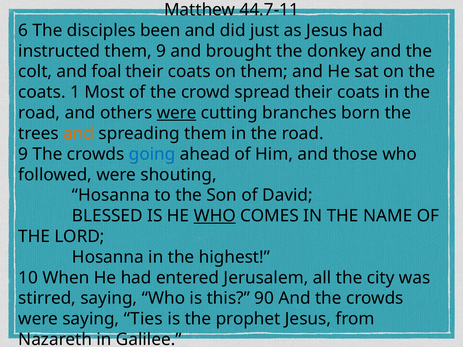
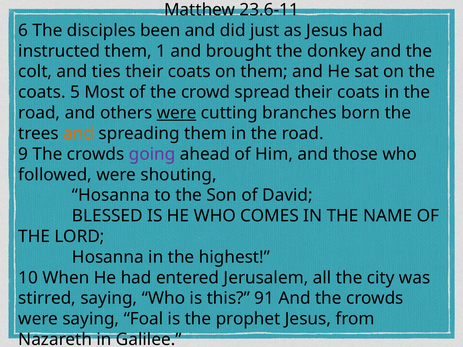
44.7-11: 44.7-11 -> 23.6-11
them 9: 9 -> 1
foal: foal -> ties
1: 1 -> 5
going colour: blue -> purple
WHO at (215, 216) underline: present -> none
90: 90 -> 91
Ties: Ties -> Foal
